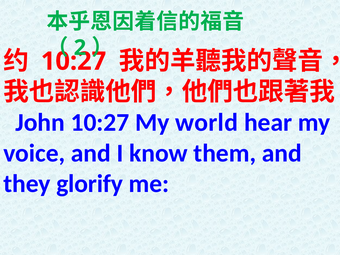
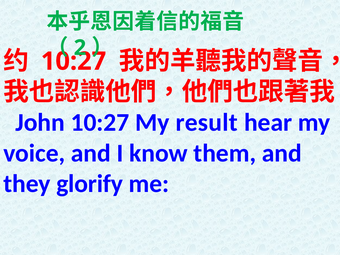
world: world -> result
